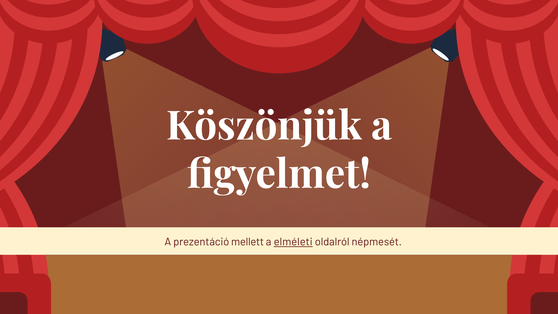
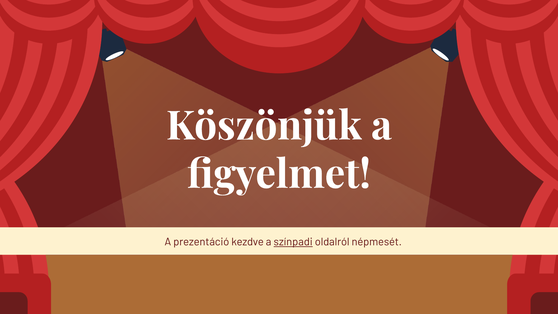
mellett: mellett -> kezdve
elméleti: elméleti -> színpadi
